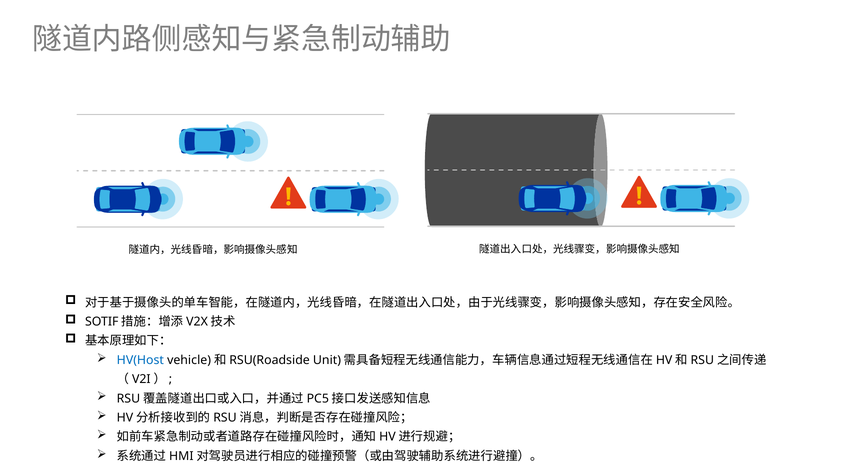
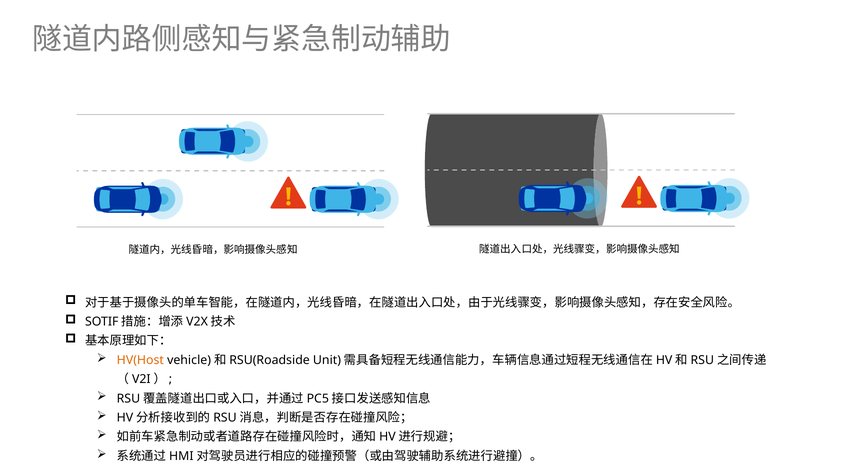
HV(Host colour: blue -> orange
